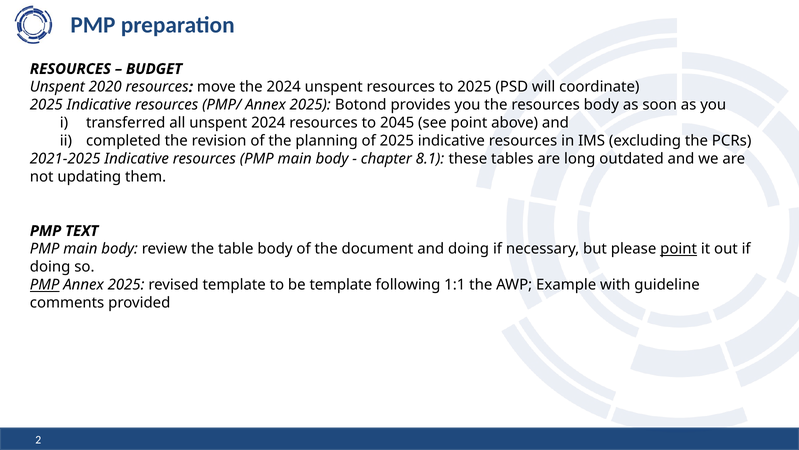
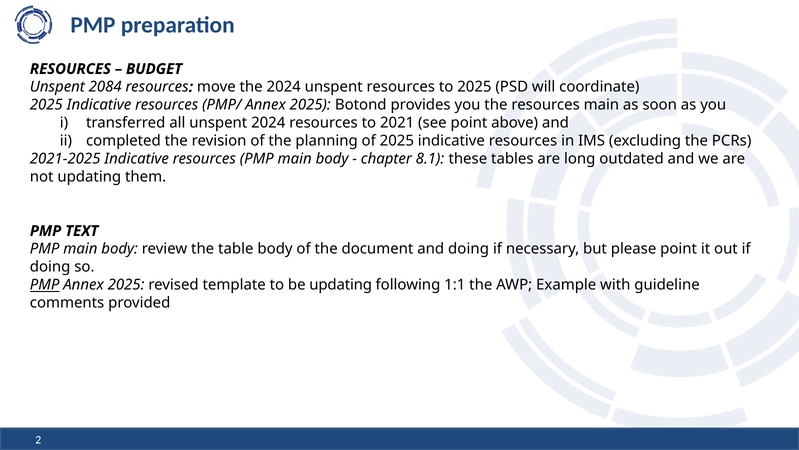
2020: 2020 -> 2084
resources body: body -> main
2045: 2045 -> 2021
point at (679, 249) underline: present -> none
be template: template -> updating
